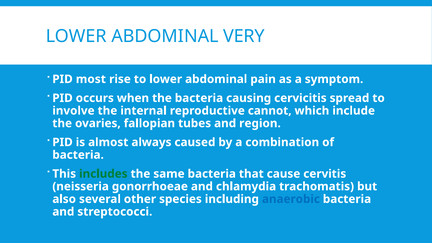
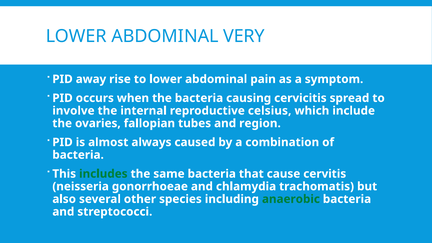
most: most -> away
cannot: cannot -> celsius
anaerobic colour: blue -> green
